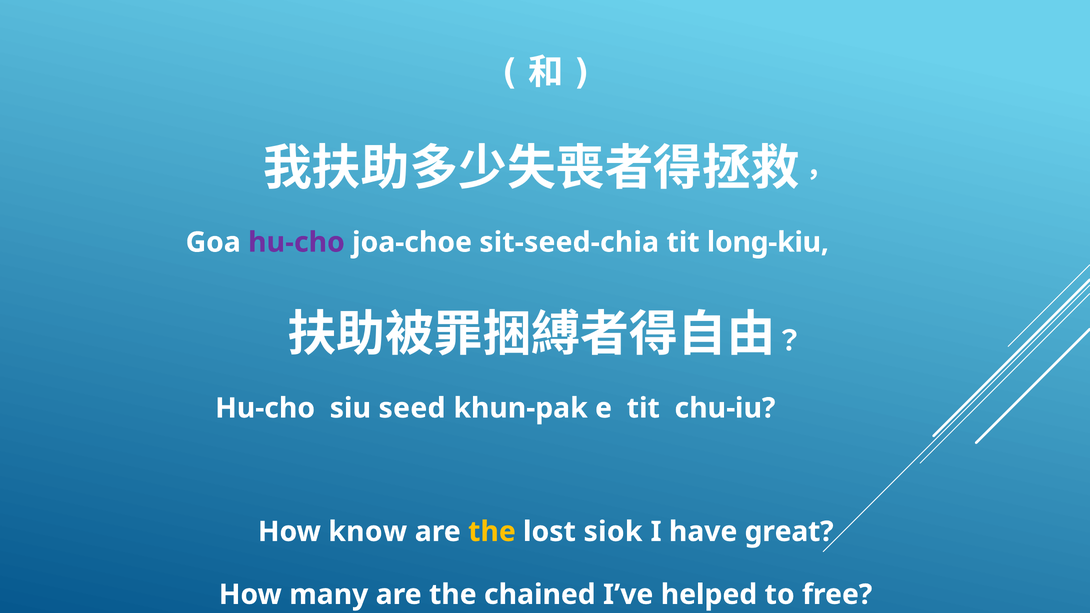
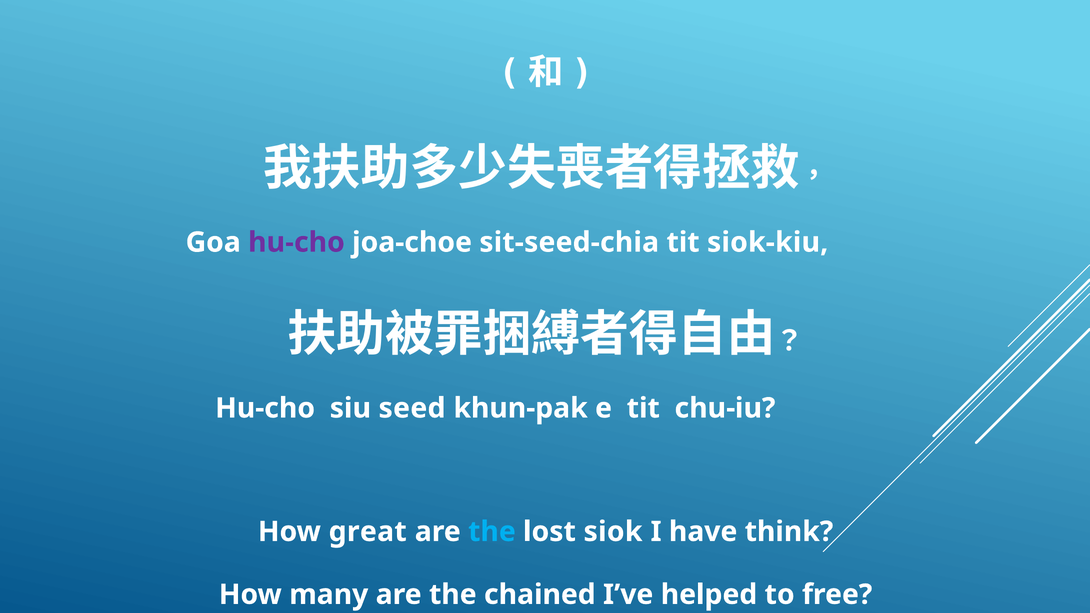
long-kiu: long-kiu -> siok-kiu
know: know -> great
the at (492, 532) colour: yellow -> light blue
great: great -> think
